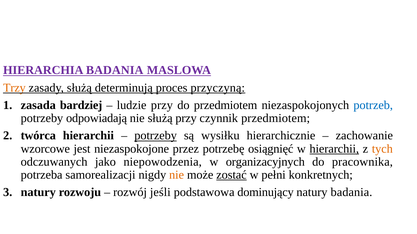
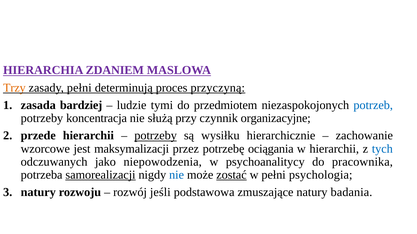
HIERARCHIA BADANIA: BADANIA -> ZDANIEM
zasady służą: służą -> pełni
ludzie przy: przy -> tymi
odpowiadają: odpowiadają -> koncentracja
czynnik przedmiotem: przedmiotem -> organizacyjne
twórca: twórca -> przede
niezaspokojone: niezaspokojone -> maksymalizacji
osiągnięć: osiągnięć -> ociągania
hierarchii at (334, 149) underline: present -> none
tych colour: orange -> blue
organizacyjnych: organizacyjnych -> psychoanalitycy
samorealizacji underline: none -> present
nie at (177, 175) colour: orange -> blue
konkretnych: konkretnych -> psychologia
dominujący: dominujący -> zmuszające
